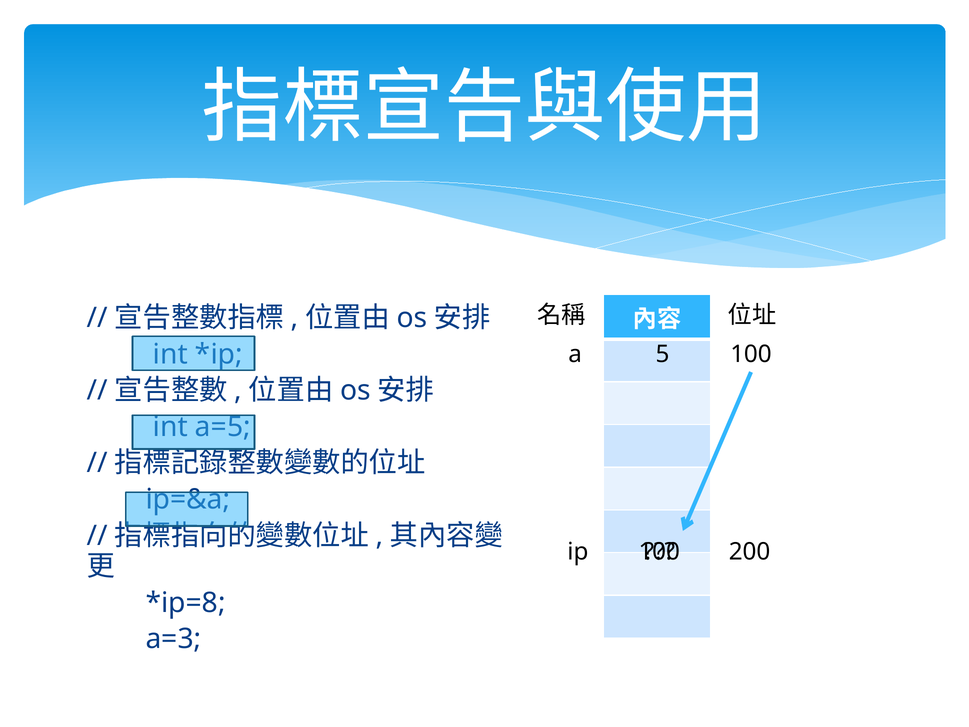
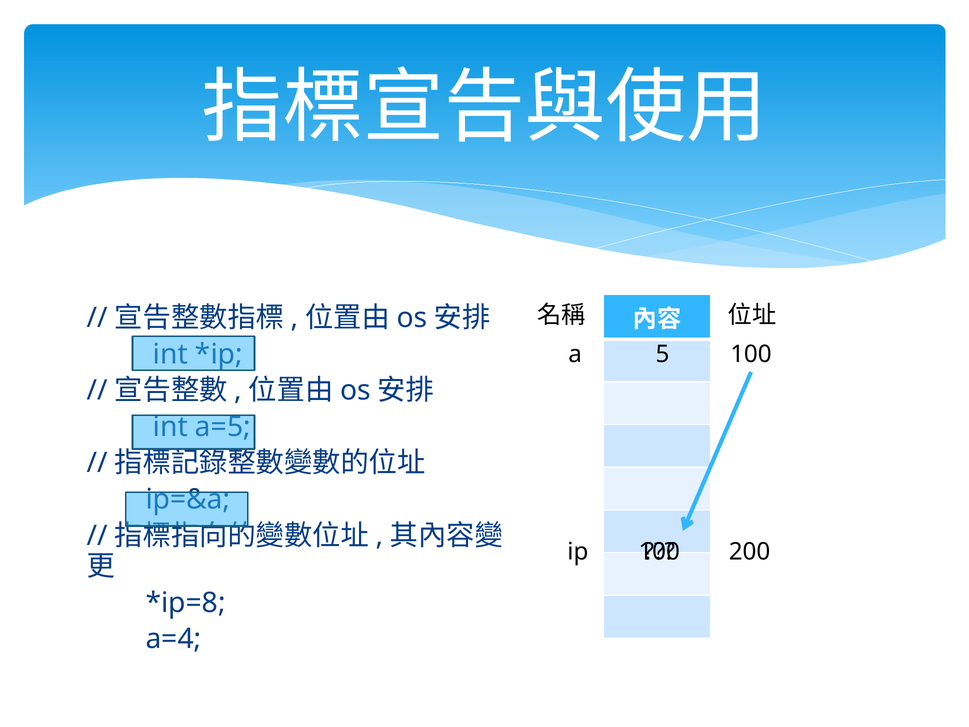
a=3: a=3 -> a=4
